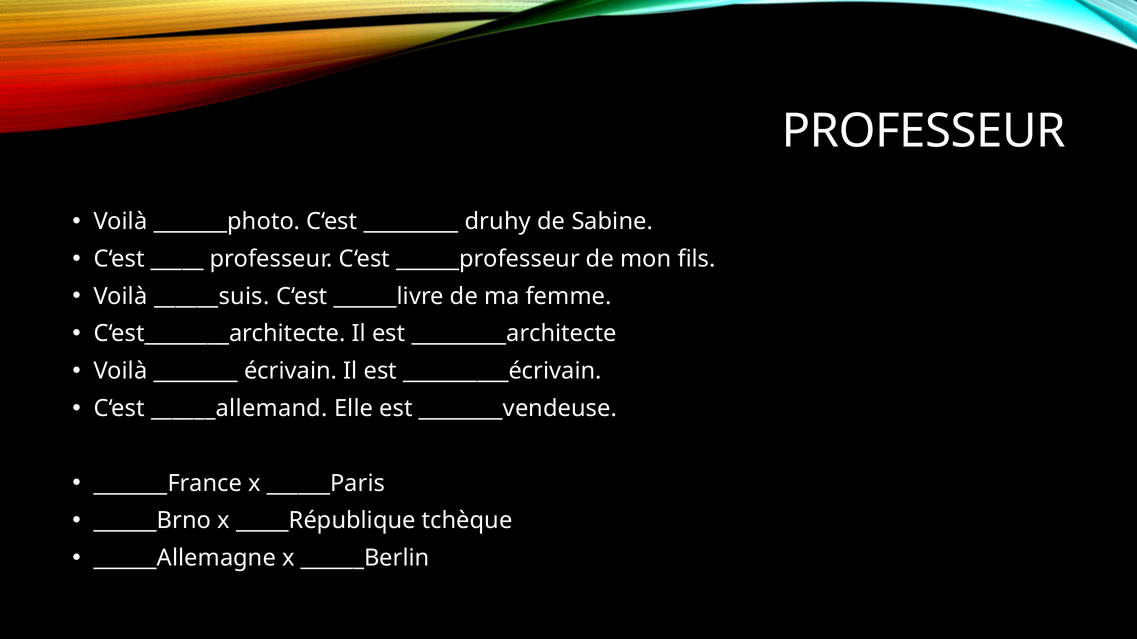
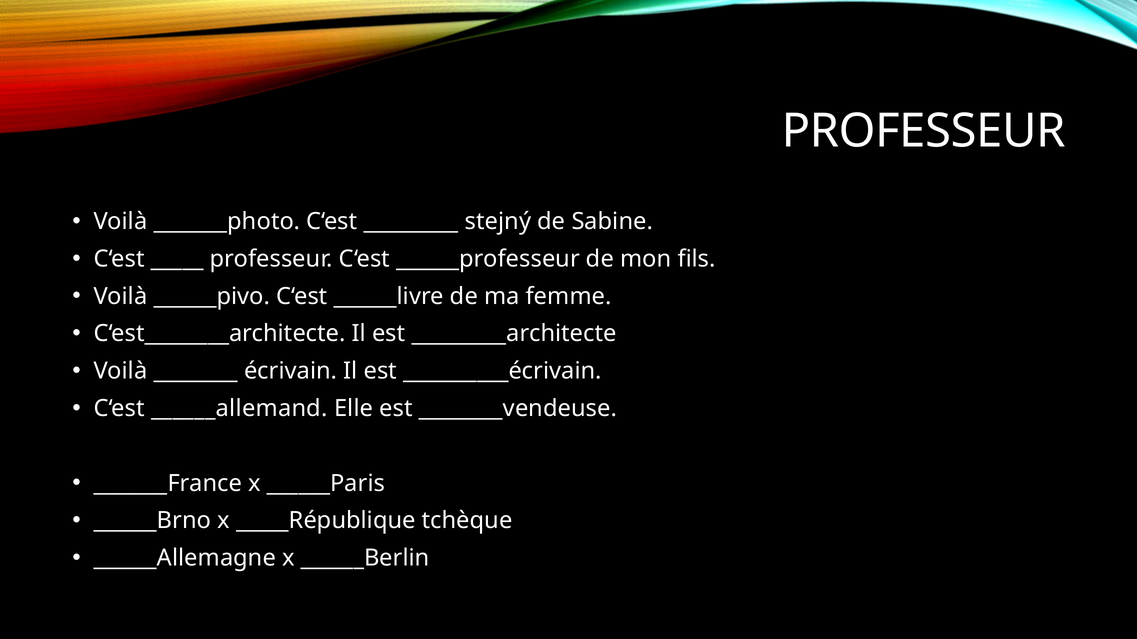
druhy: druhy -> stejný
______suis: ______suis -> ______pivo
